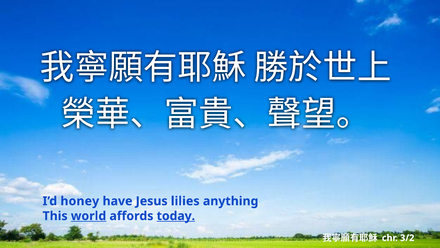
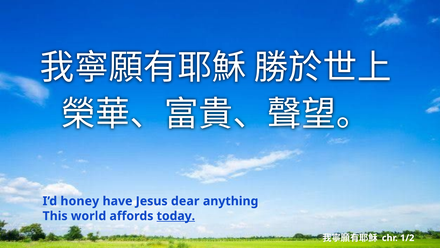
lilies: lilies -> dear
world underline: present -> none
3/2: 3/2 -> 1/2
